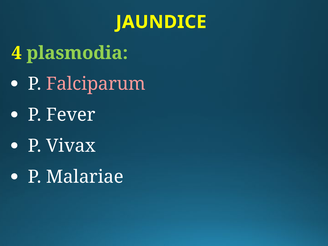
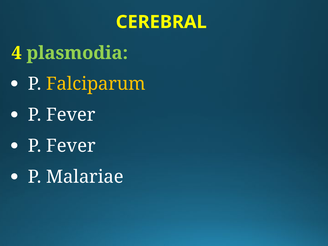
JAUNDICE: JAUNDICE -> CEREBRAL
Falciparum colour: pink -> yellow
Vivax at (71, 146): Vivax -> Fever
